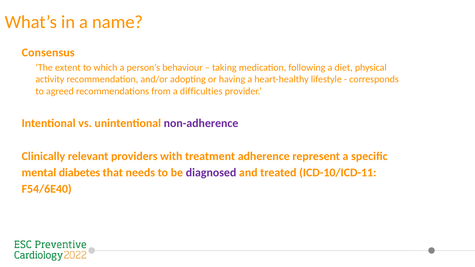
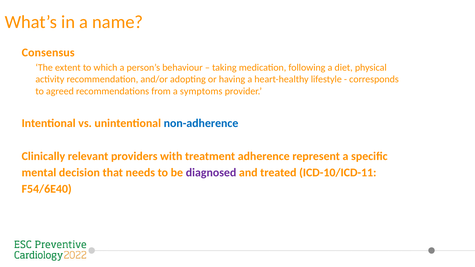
difficulties: difficulties -> symptoms
non-adherence colour: purple -> blue
diabetes: diabetes -> decision
